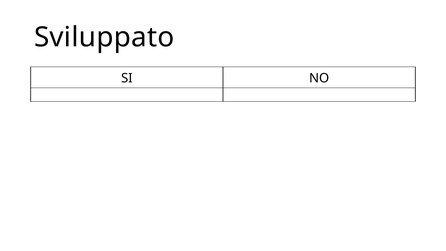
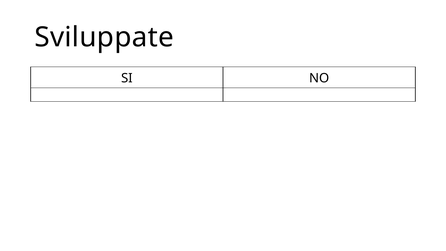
Sviluppato: Sviluppato -> Sviluppate
